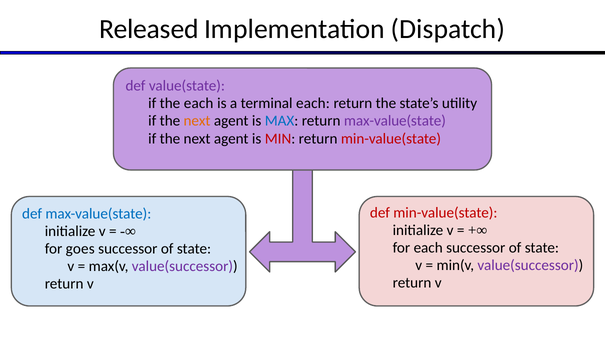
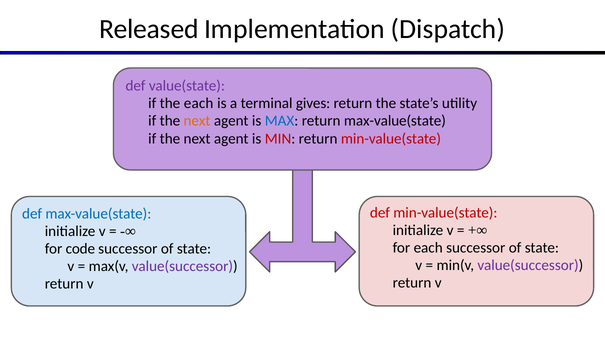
terminal each: each -> gives
max-value(state at (395, 121) colour: purple -> black
goes: goes -> code
